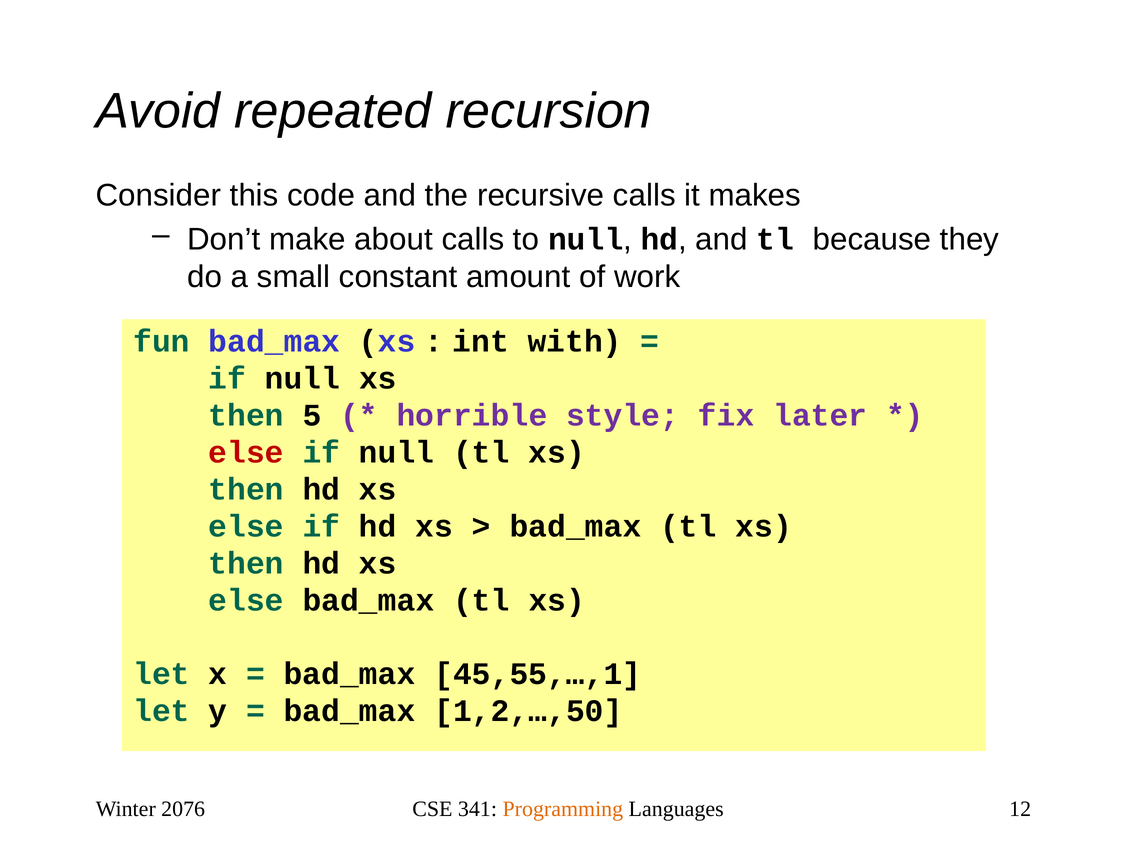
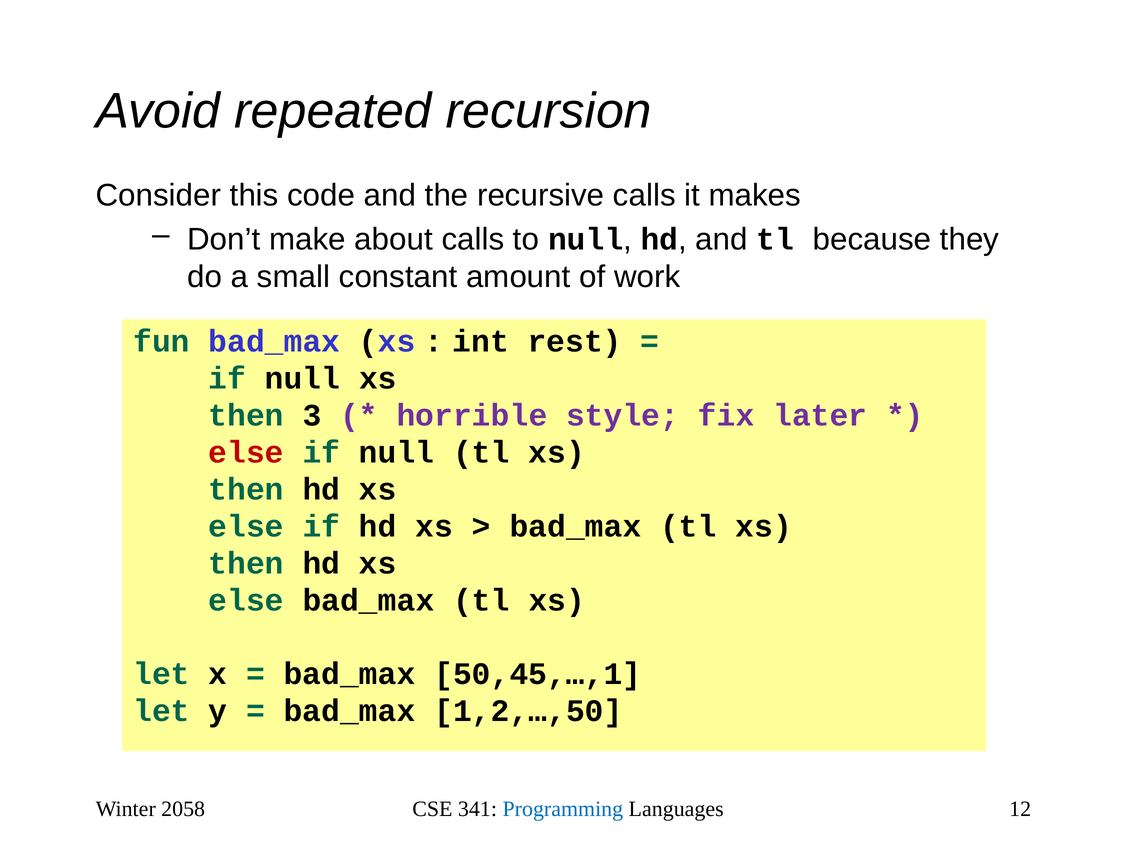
with: with -> rest
5: 5 -> 3
45,55,…,1: 45,55,…,1 -> 50,45,…,1
2076: 2076 -> 2058
Programming colour: orange -> blue
